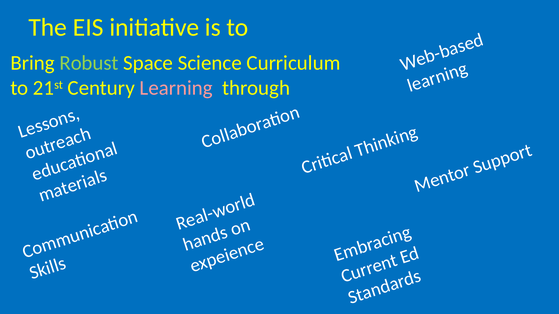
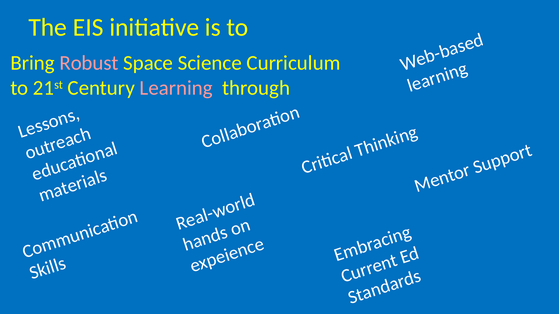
Robust colour: light green -> pink
